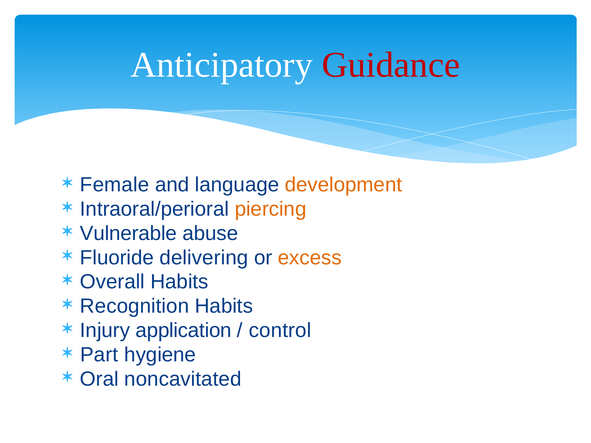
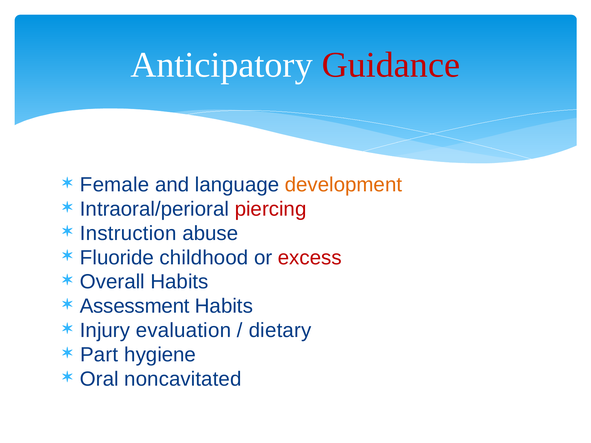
piercing colour: orange -> red
Vulnerable: Vulnerable -> Instruction
delivering: delivering -> childhood
excess colour: orange -> red
Recognition: Recognition -> Assessment
application: application -> evaluation
control: control -> dietary
